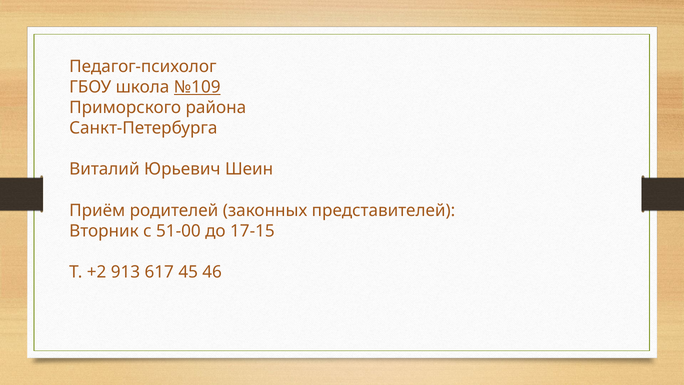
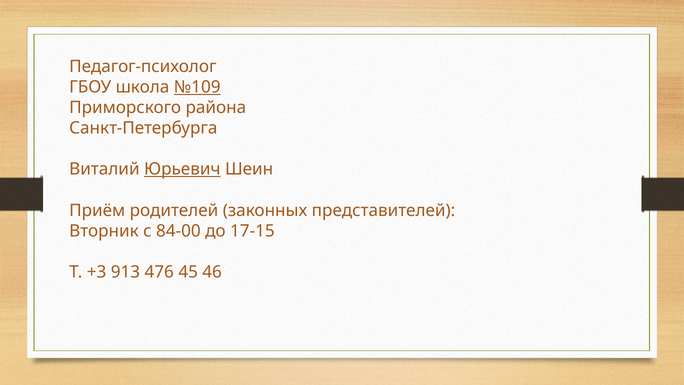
Юрьевич underline: none -> present
51-00: 51-00 -> 84-00
+2: +2 -> +3
617: 617 -> 476
